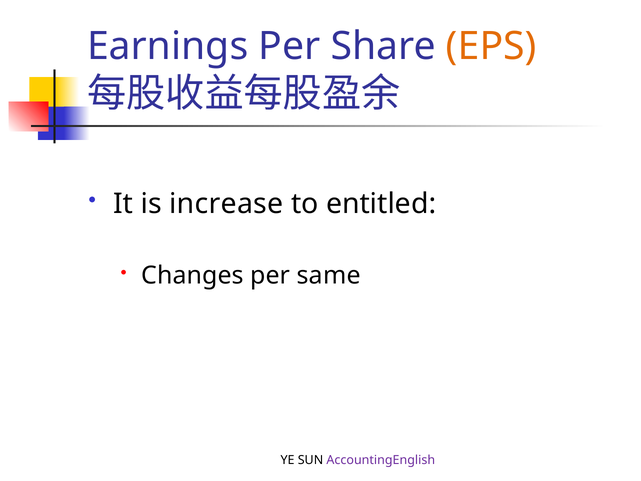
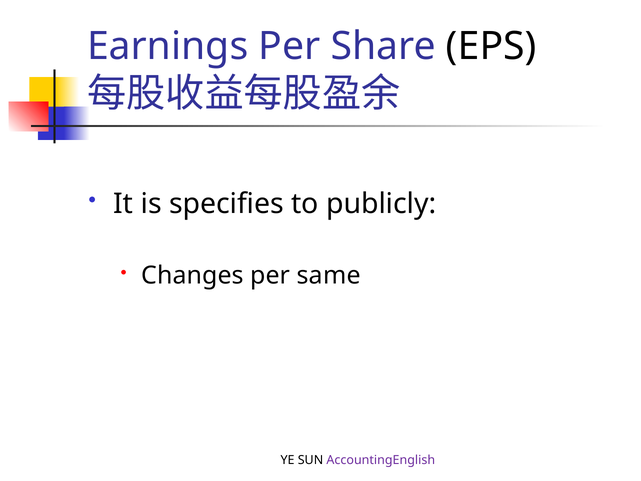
EPS colour: orange -> black
increase: increase -> specifies
entitled: entitled -> publicly
